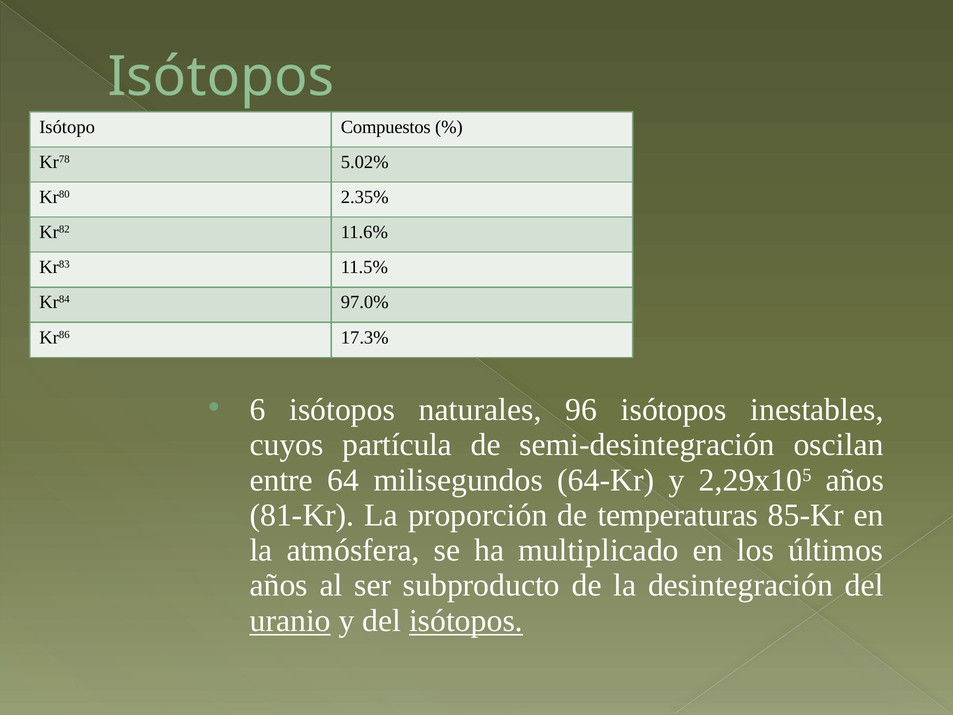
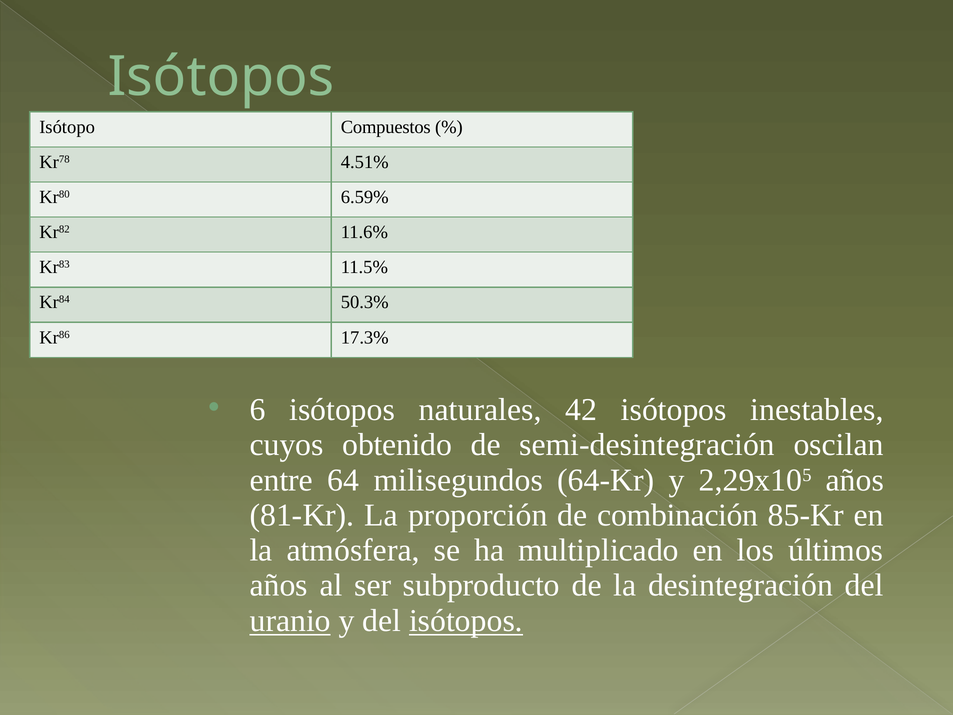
5.02%: 5.02% -> 4.51%
2.35%: 2.35% -> 6.59%
97.0%: 97.0% -> 50.3%
96: 96 -> 42
partícula: partícula -> obtenido
temperaturas: temperaturas -> combinación
